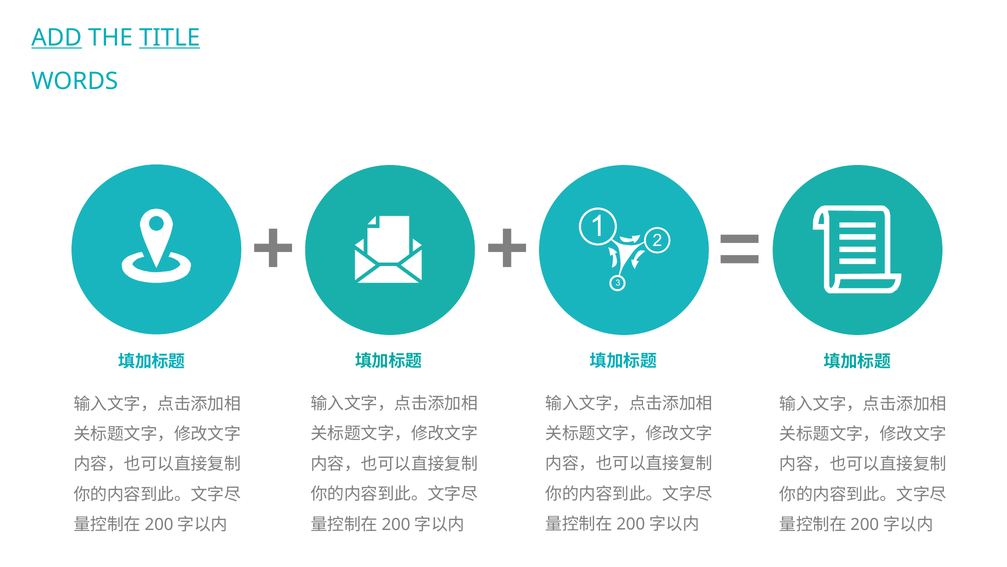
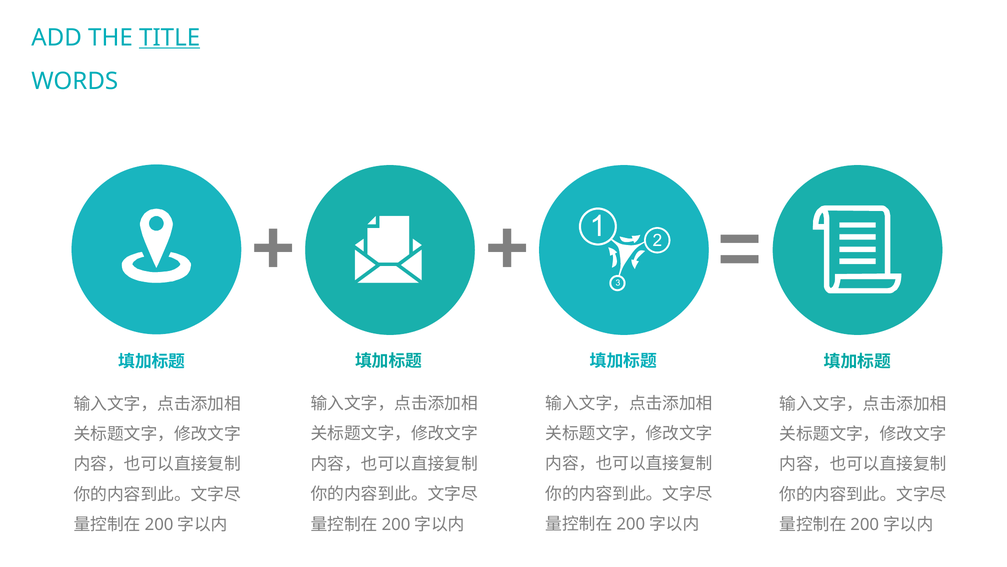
ADD underline: present -> none
